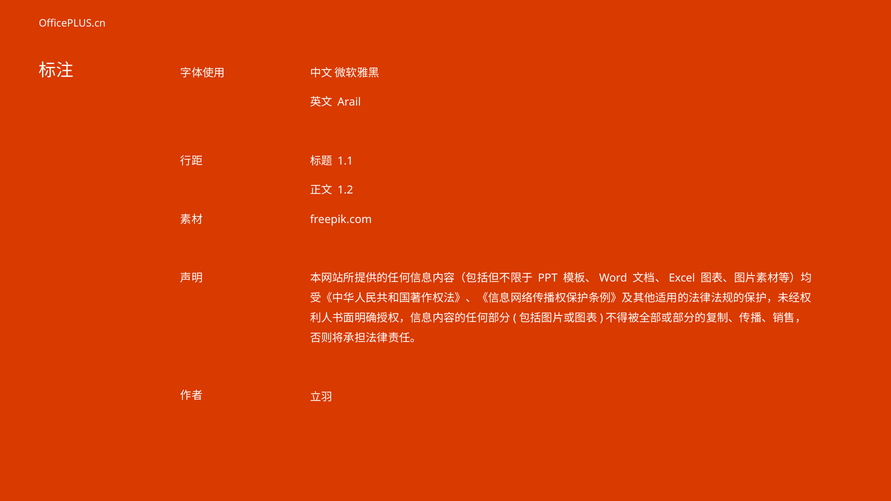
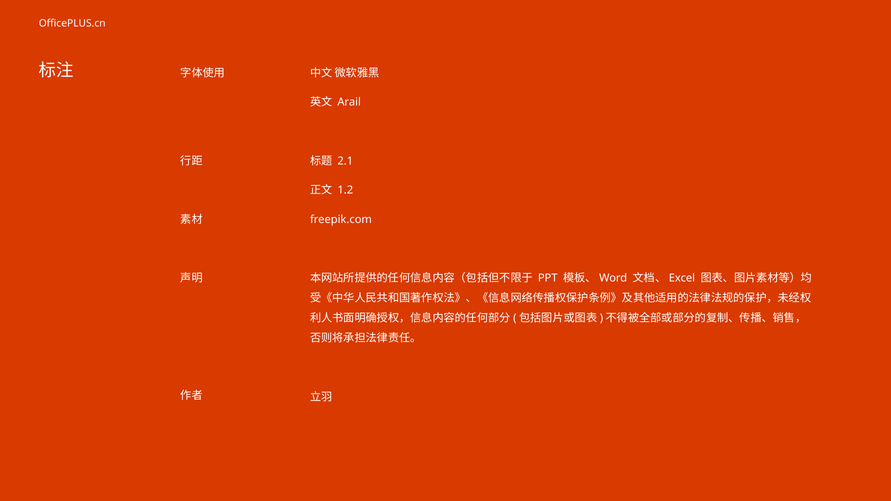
1.1: 1.1 -> 2.1
